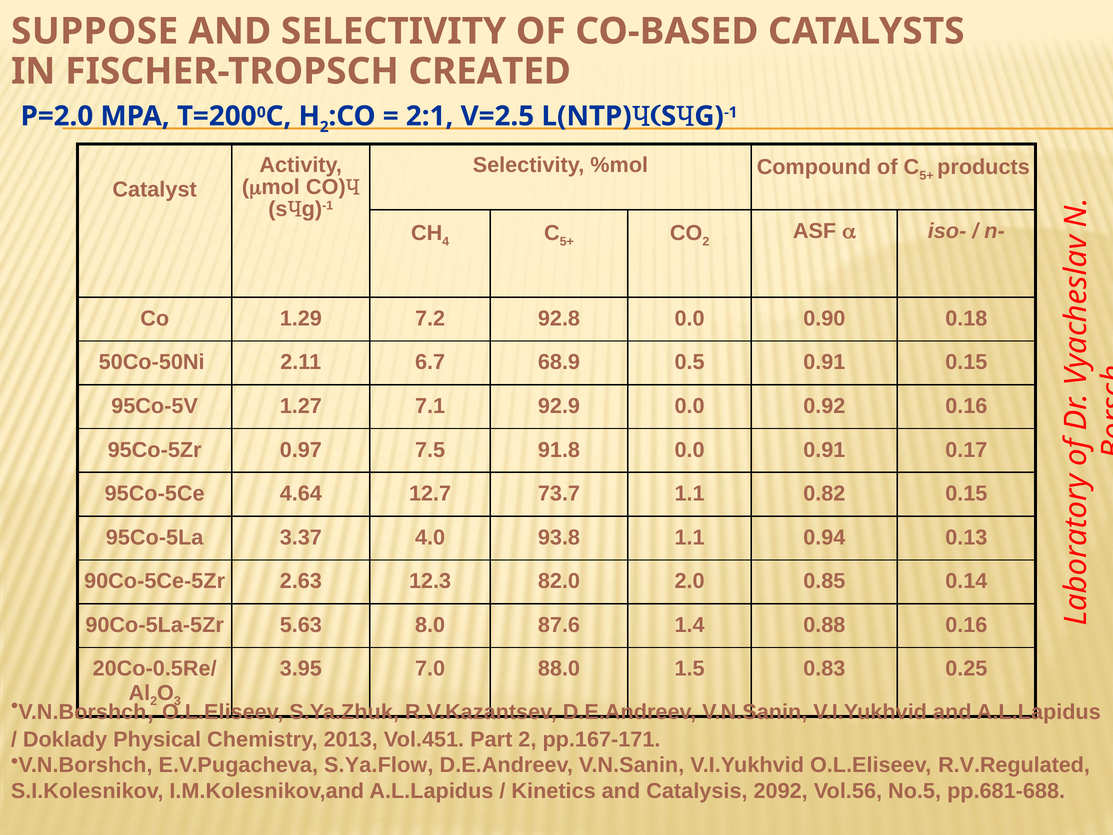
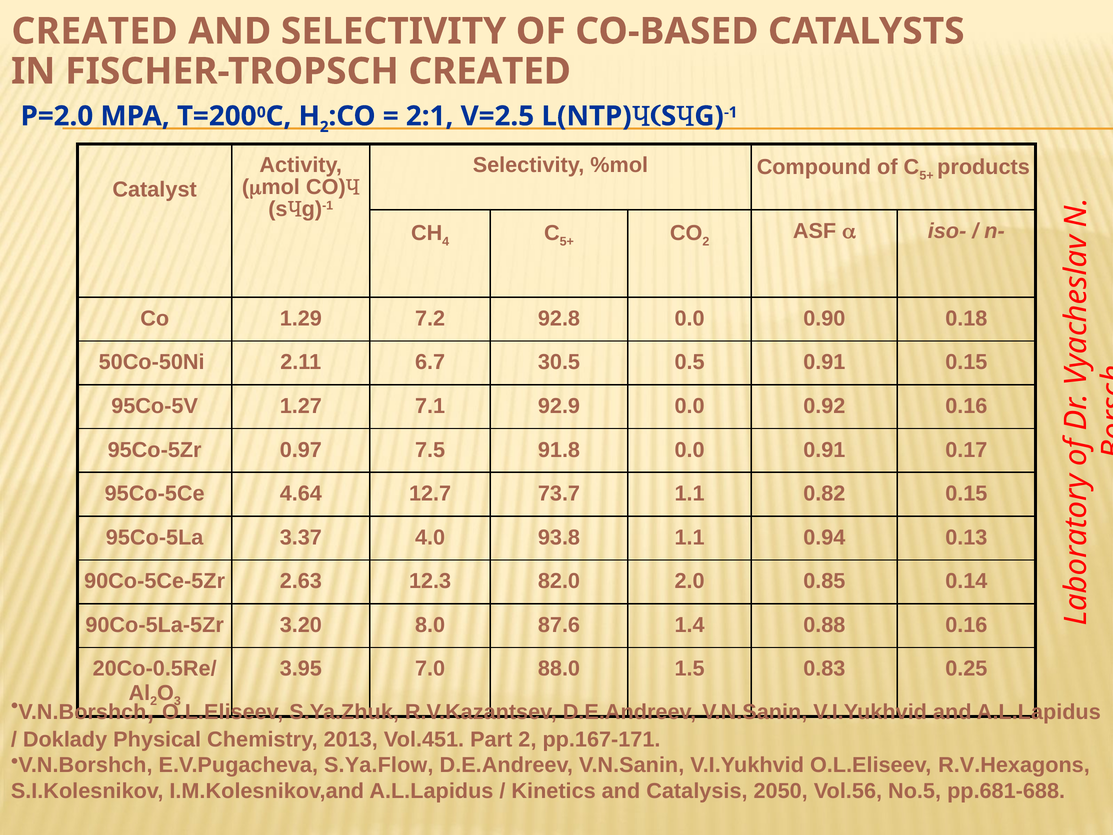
SUPPOSE at (95, 31): SUPPOSE -> CREATED
68.9: 68.9 -> 30.5
5.63: 5.63 -> 3.20
R.V.Regulated: R.V.Regulated -> R.V.Hexagons
2092: 2092 -> 2050
